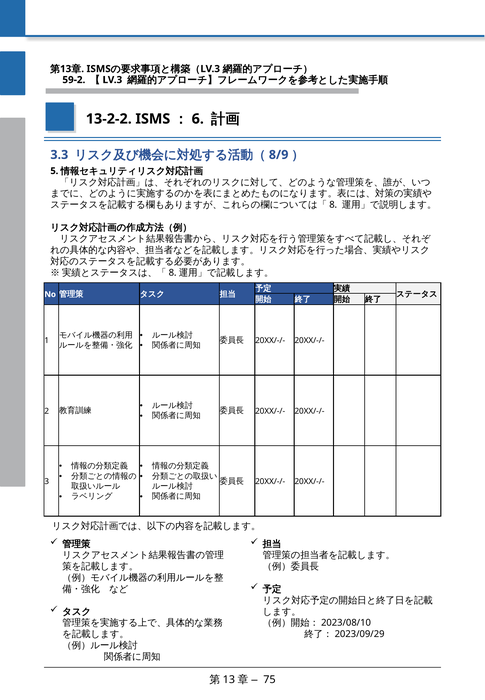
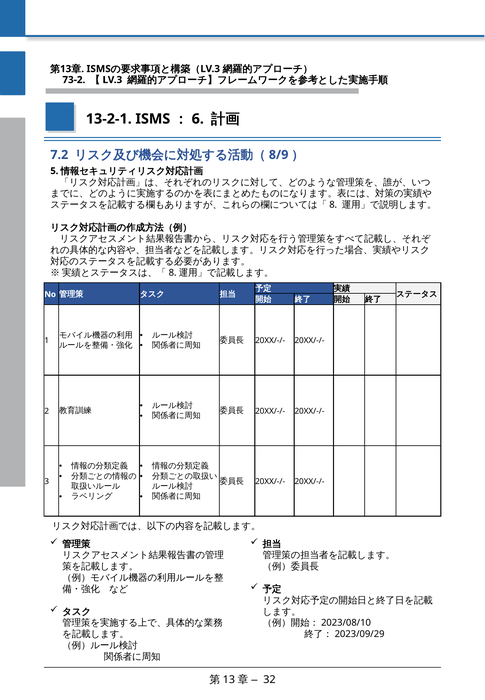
59-2: 59-2 -> 73-2
13-2-2: 13-2-2 -> 13-2-1
3.3: 3.3 -> 7.2
75: 75 -> 32
